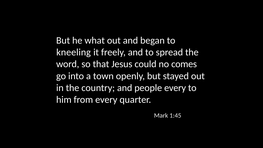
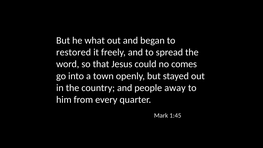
kneeling: kneeling -> restored
people every: every -> away
